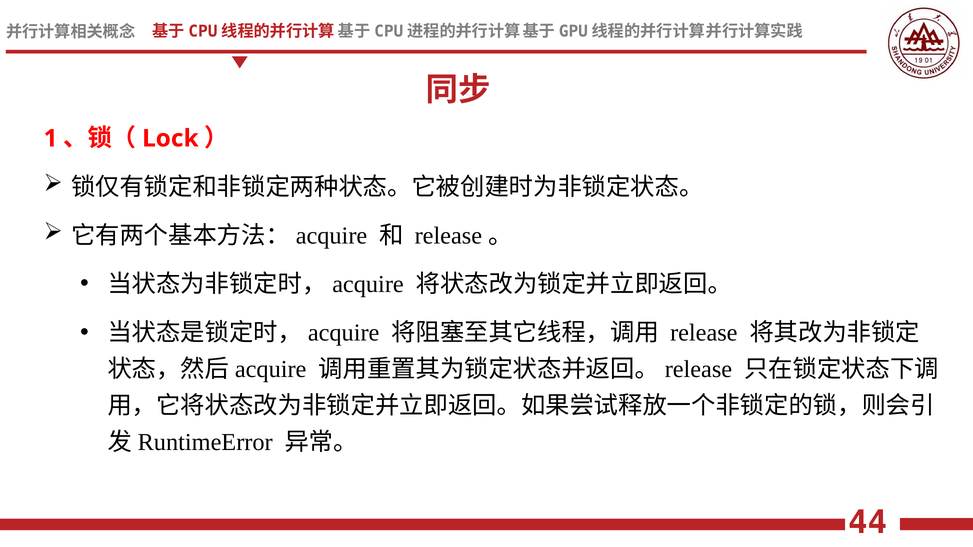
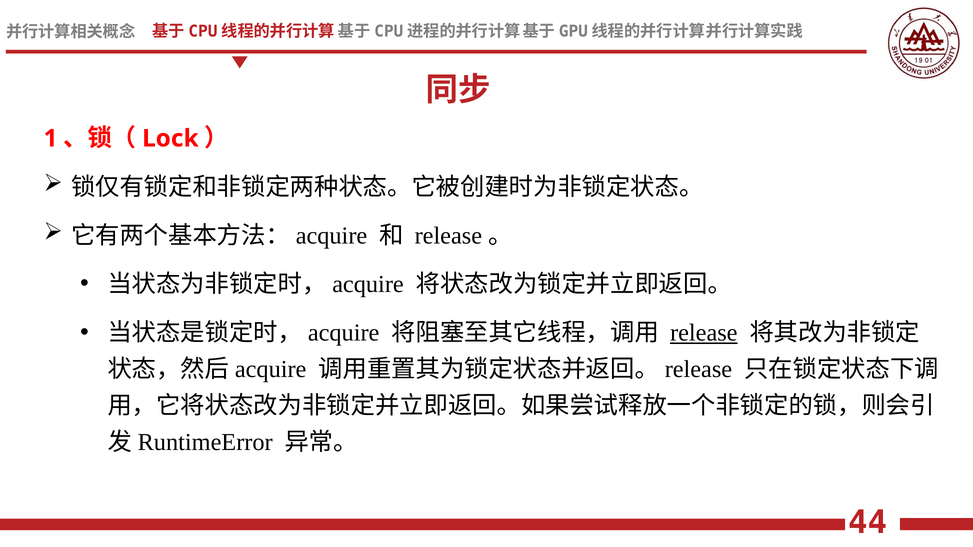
release underline: none -> present
